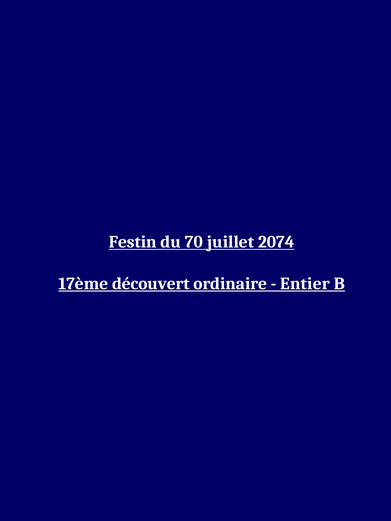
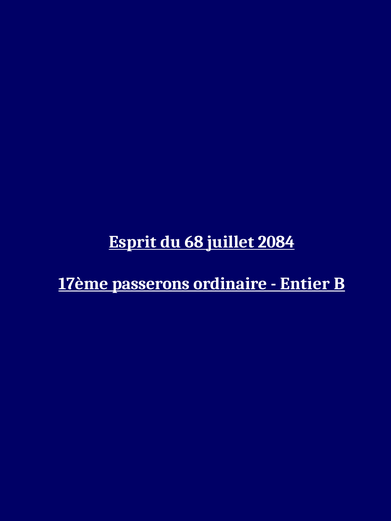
Festin: Festin -> Esprit
70: 70 -> 68
2074: 2074 -> 2084
découvert: découvert -> passerons
